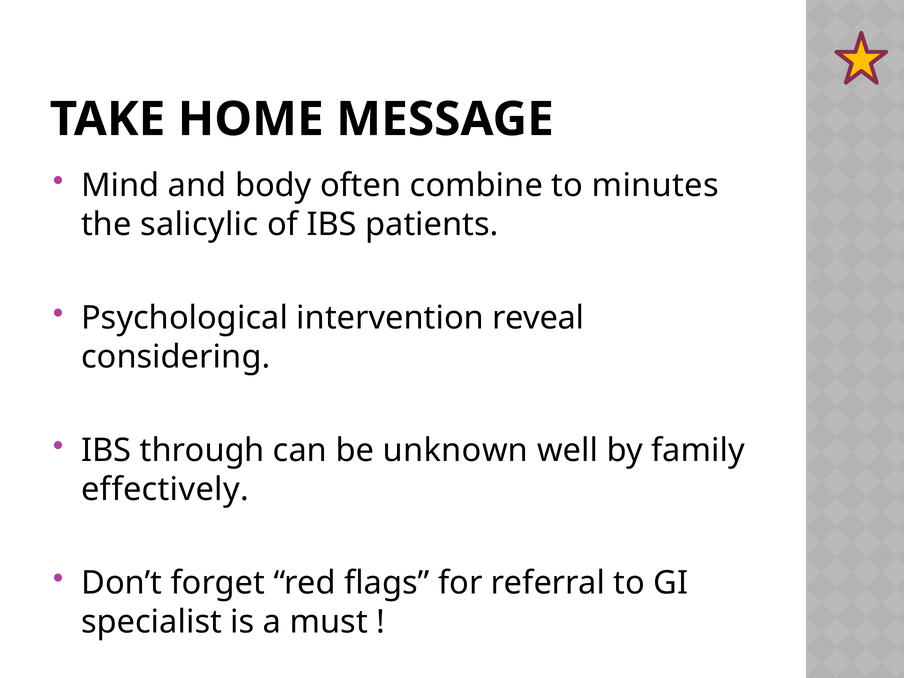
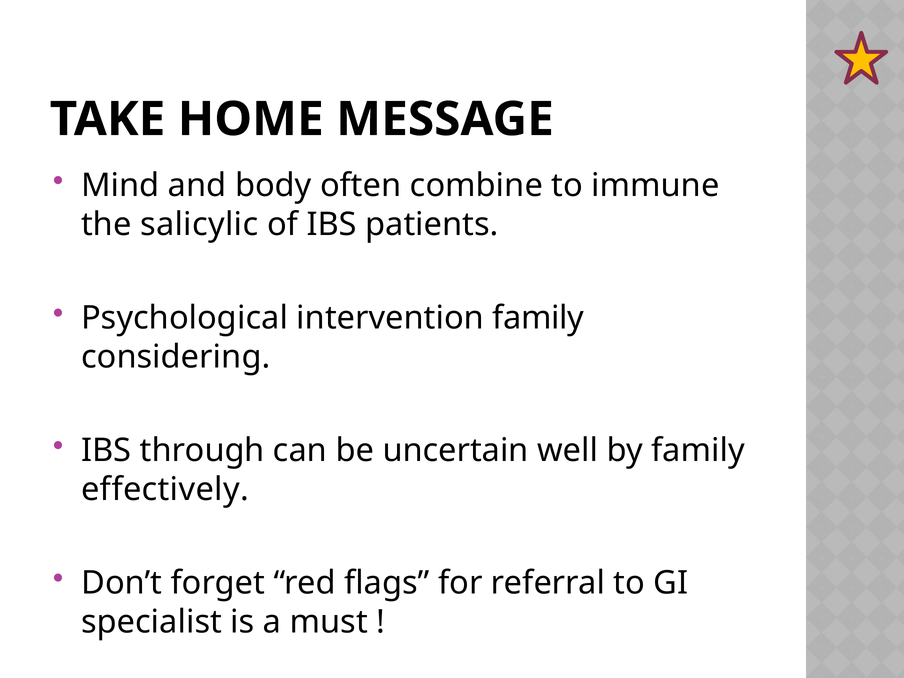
minutes: minutes -> immune
intervention reveal: reveal -> family
unknown: unknown -> uncertain
